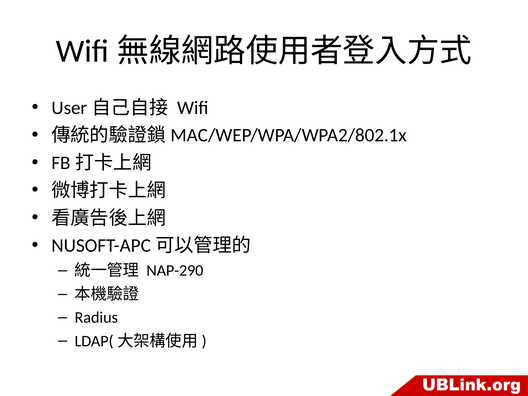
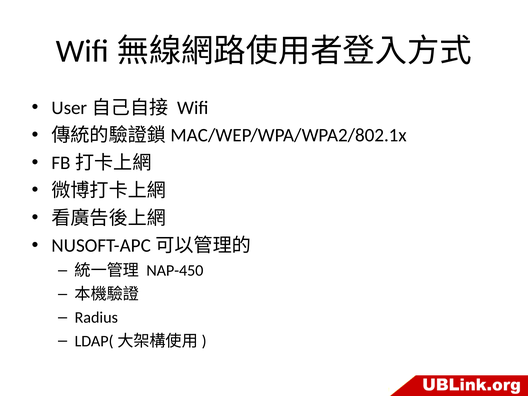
NAP-290: NAP-290 -> NAP-450
